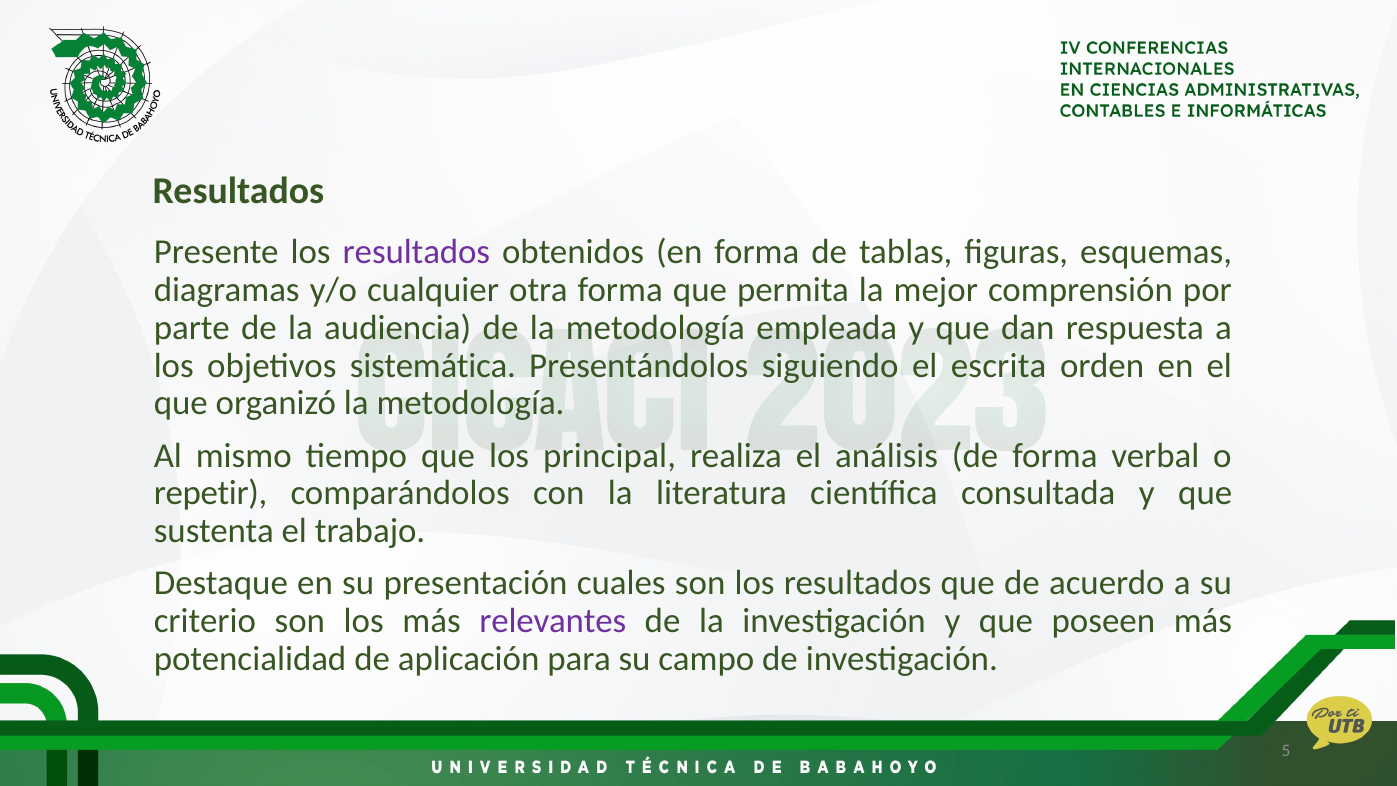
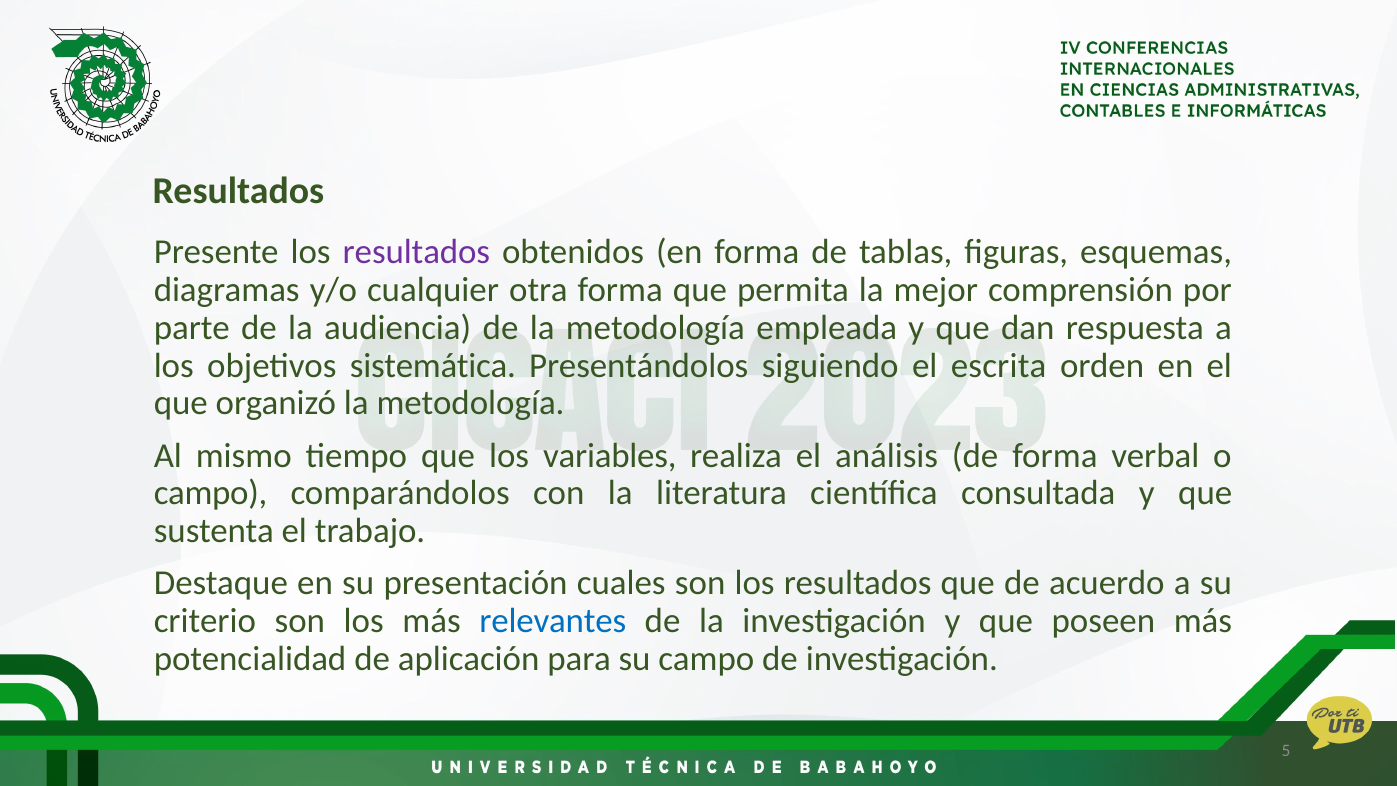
principal: principal -> variables
repetir at (211, 493): repetir -> campo
relevantes colour: purple -> blue
